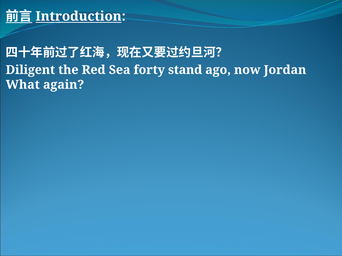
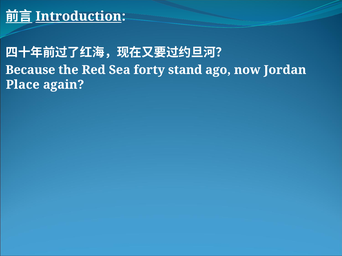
Diligent: Diligent -> Because
What: What -> Place
